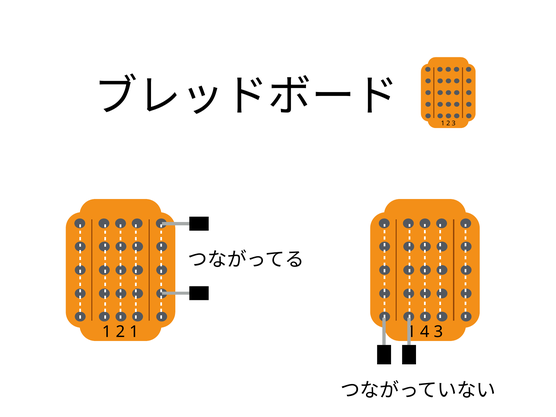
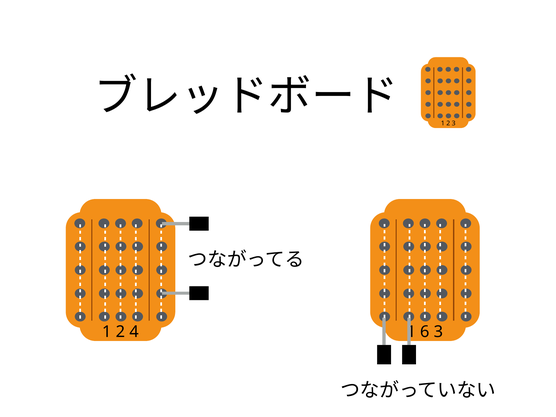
2 1: 1 -> 4
4: 4 -> 6
